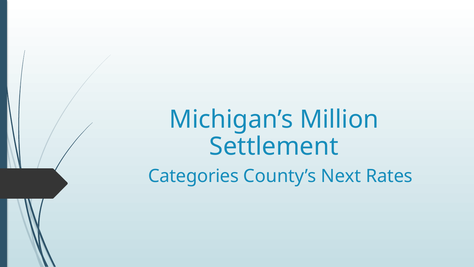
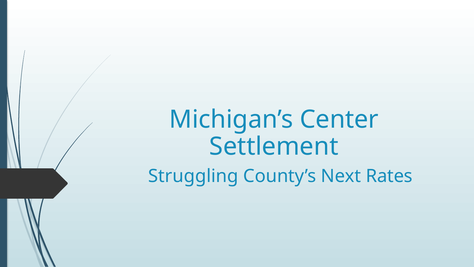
Million: Million -> Center
Categories: Categories -> Struggling
